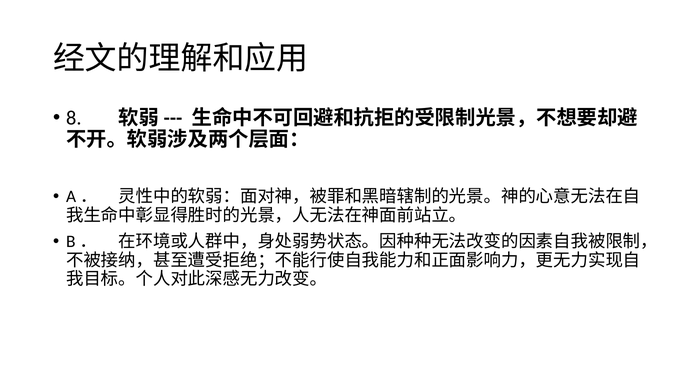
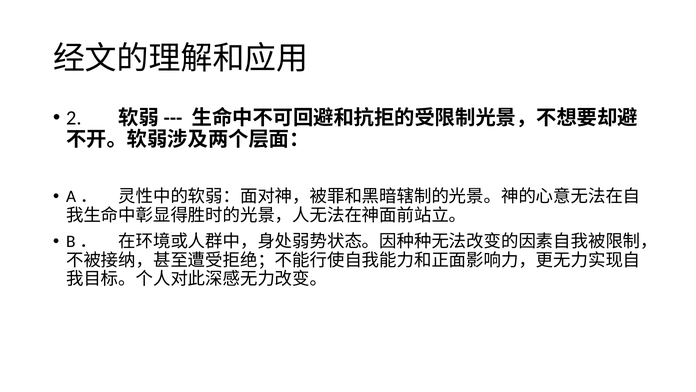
8: 8 -> 2
